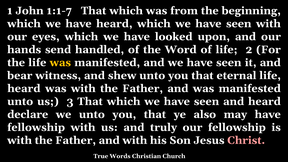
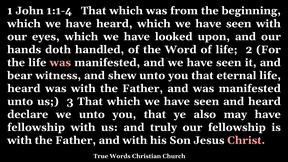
1:1-7: 1:1-7 -> 1:1-4
send: send -> doth
was at (60, 63) colour: yellow -> pink
